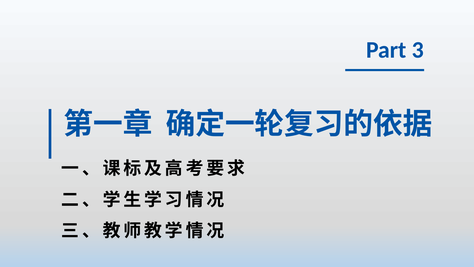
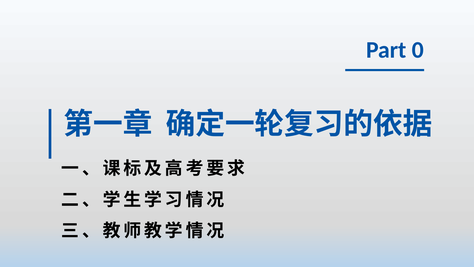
3: 3 -> 0
